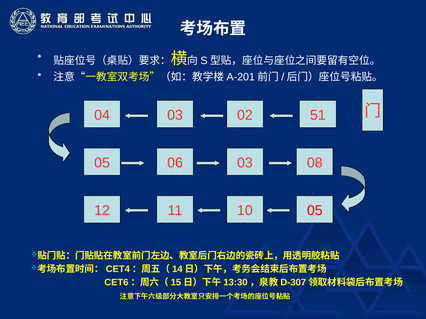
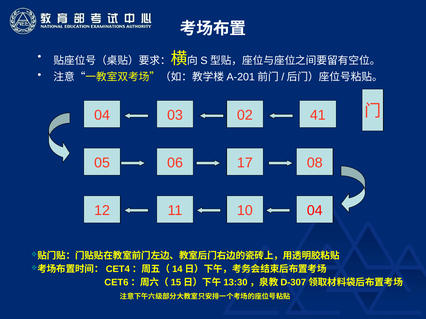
51: 51 -> 41
05 03: 03 -> 17
10 05: 05 -> 04
